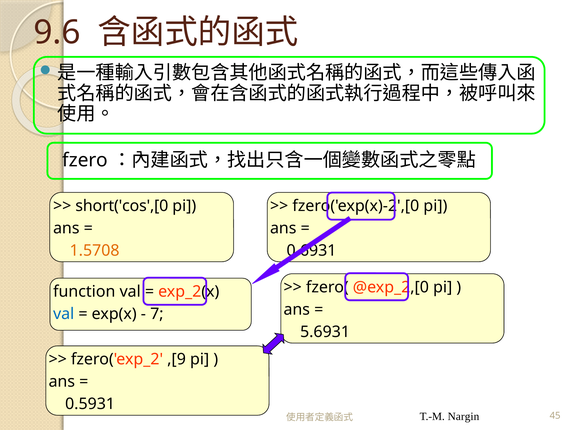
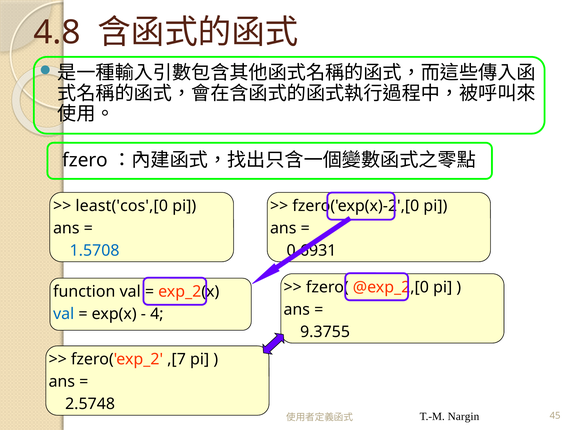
9.6: 9.6 -> 4.8
short('cos',[0: short('cos',[0 -> least('cos',[0
1.5708 colour: orange -> blue
7: 7 -> 4
5.6931: 5.6931 -> 9.3755
,[9: ,[9 -> ,[7
0.5931: 0.5931 -> 2.5748
